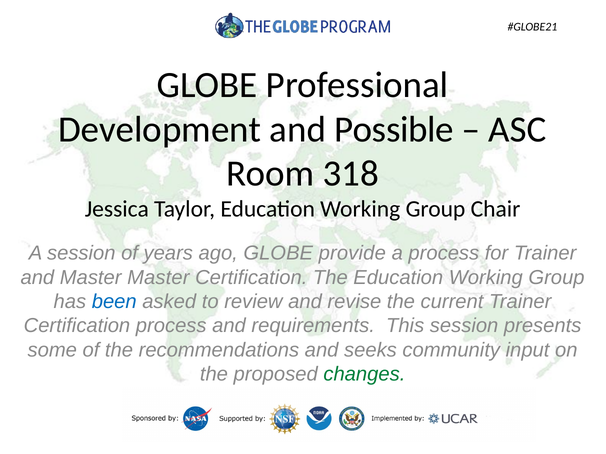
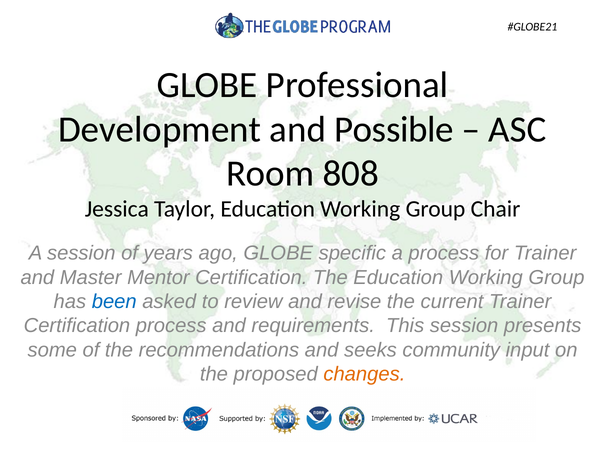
318: 318 -> 808
provide: provide -> specific
Master Master: Master -> Mentor
changes colour: green -> orange
